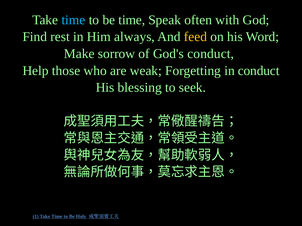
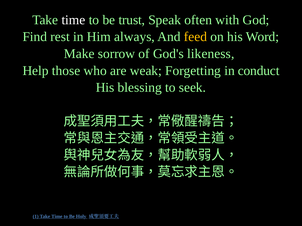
time at (73, 20) colour: light blue -> white
be time: time -> trust
God's conduct: conduct -> likeness
